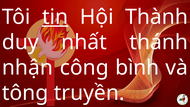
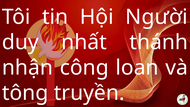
tin underline: present -> none
Thành: Thành -> Người
bình: bình -> loan
